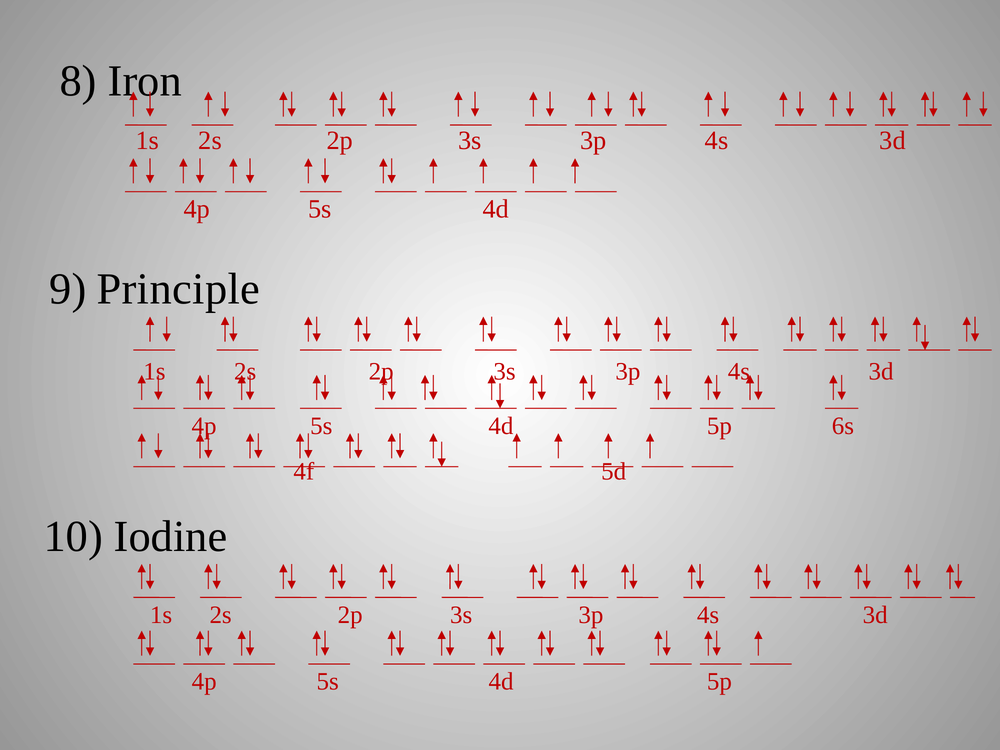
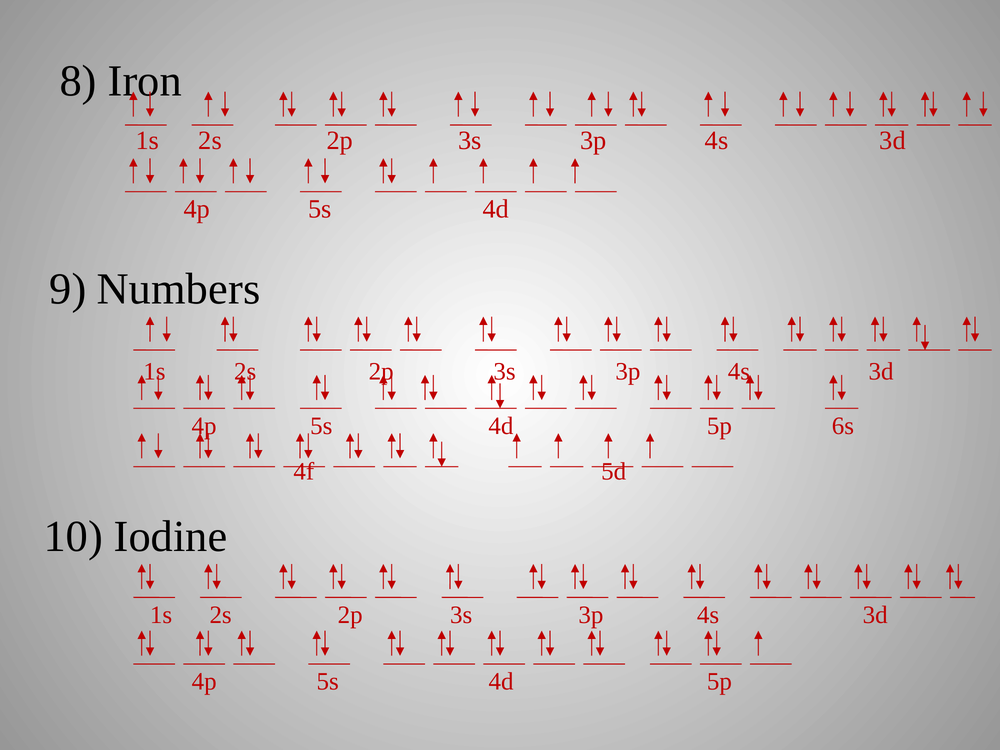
Principle: Principle -> Numbers
